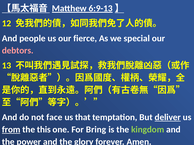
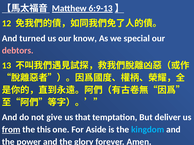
people: people -> turned
fierce: fierce -> know
face: face -> give
deliver underline: present -> none
Bring: Bring -> Aside
kingdom colour: light green -> light blue
